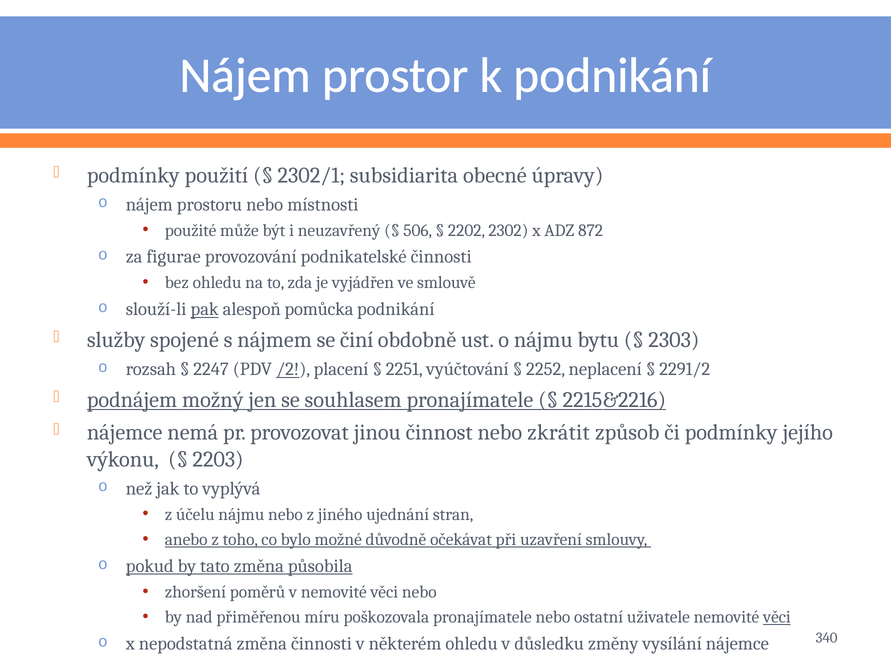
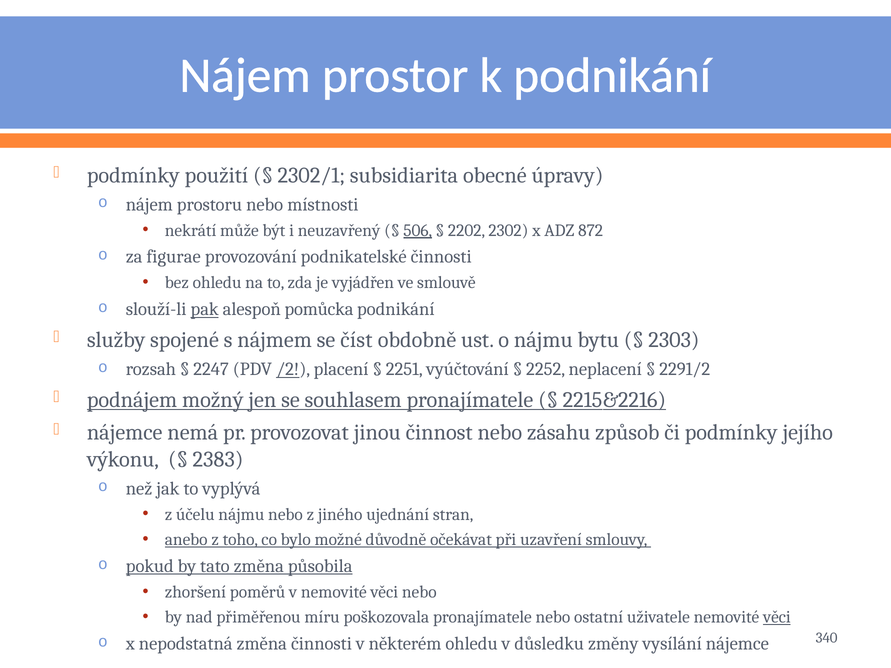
použité: použité -> nekrátí
506 underline: none -> present
činí: činí -> číst
zkrátit: zkrátit -> zásahu
2203: 2203 -> 2383
